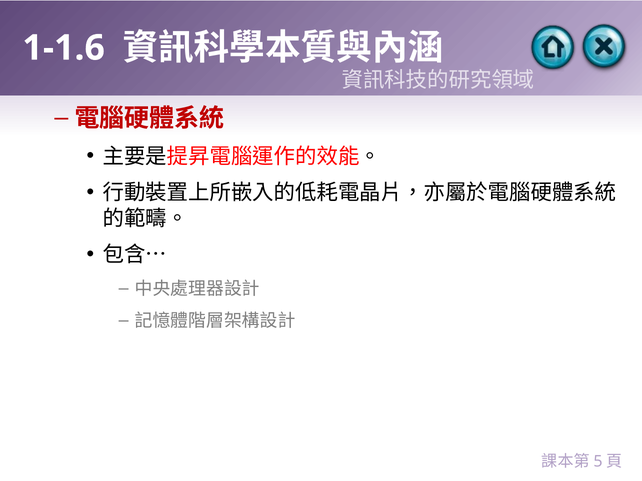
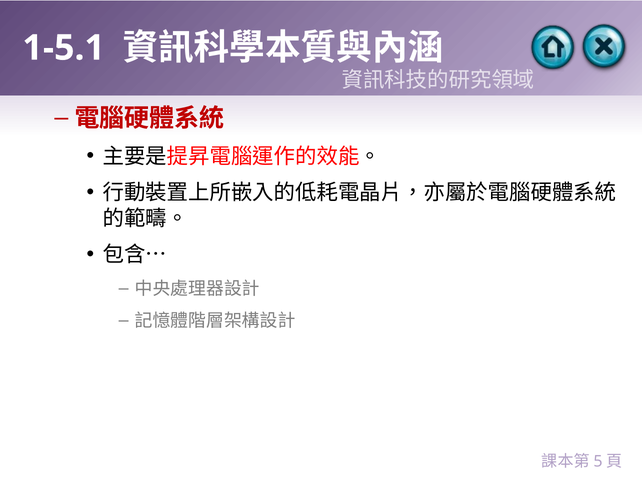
1-1.6: 1-1.6 -> 1-5.1
